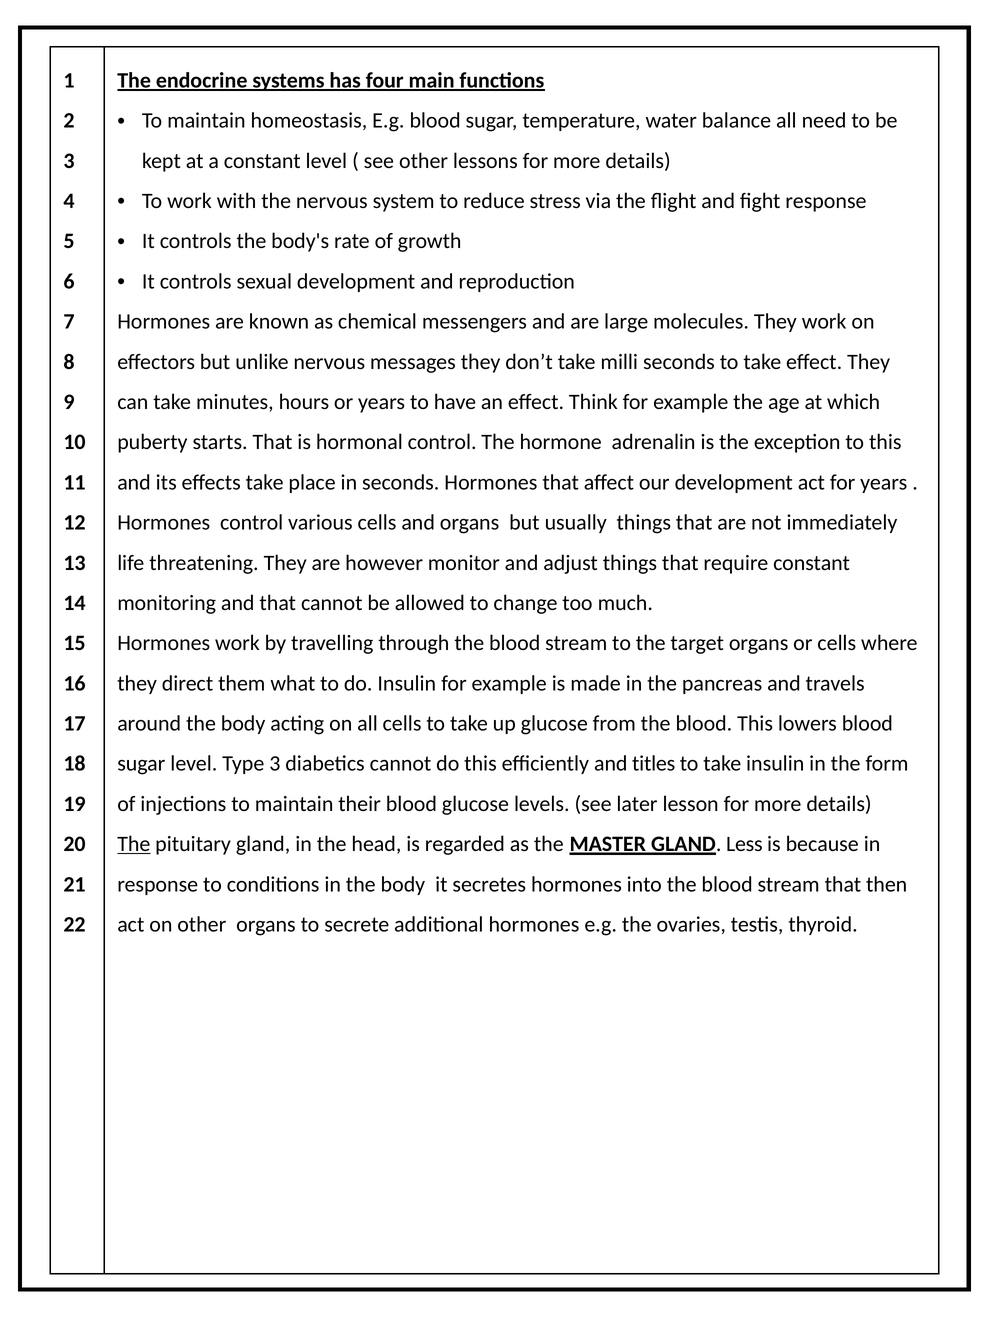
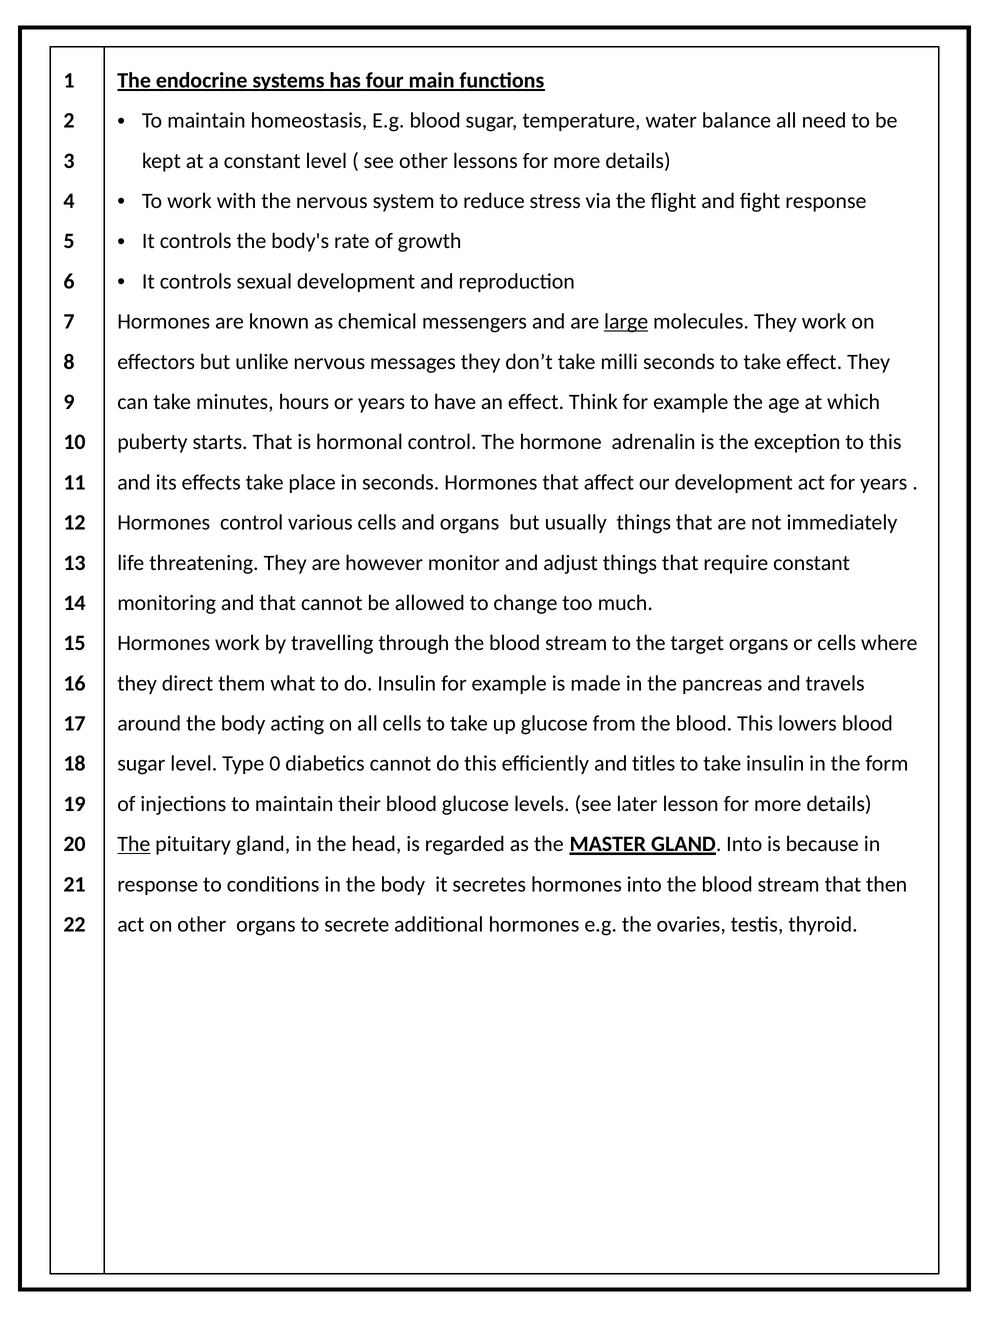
large underline: none -> present
Type 3: 3 -> 0
GLAND Less: Less -> Into
